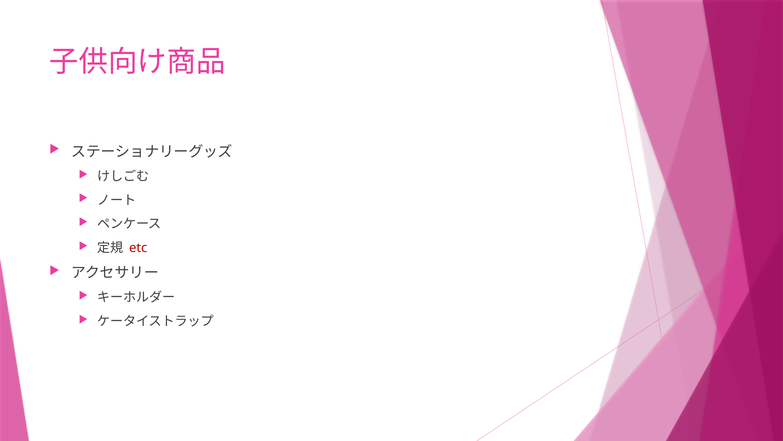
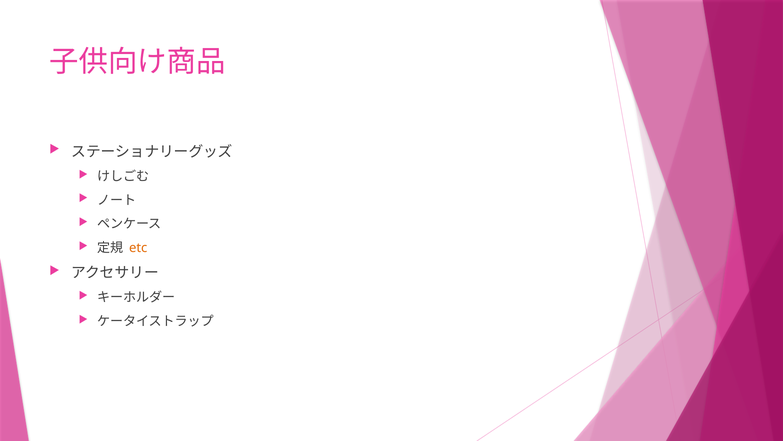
etc colour: red -> orange
